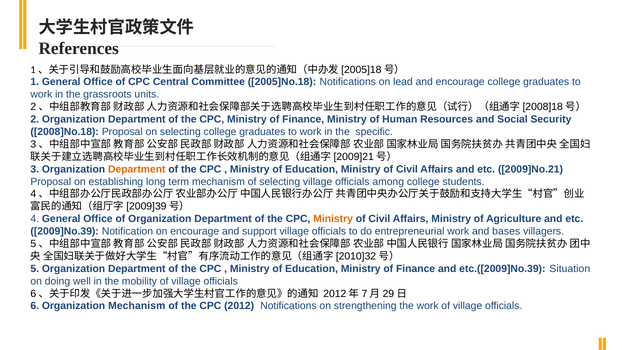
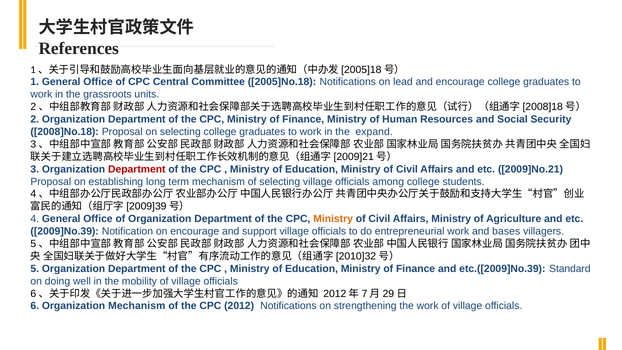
specific: specific -> expand
Department at (137, 169) colour: orange -> red
Situation: Situation -> Standard
